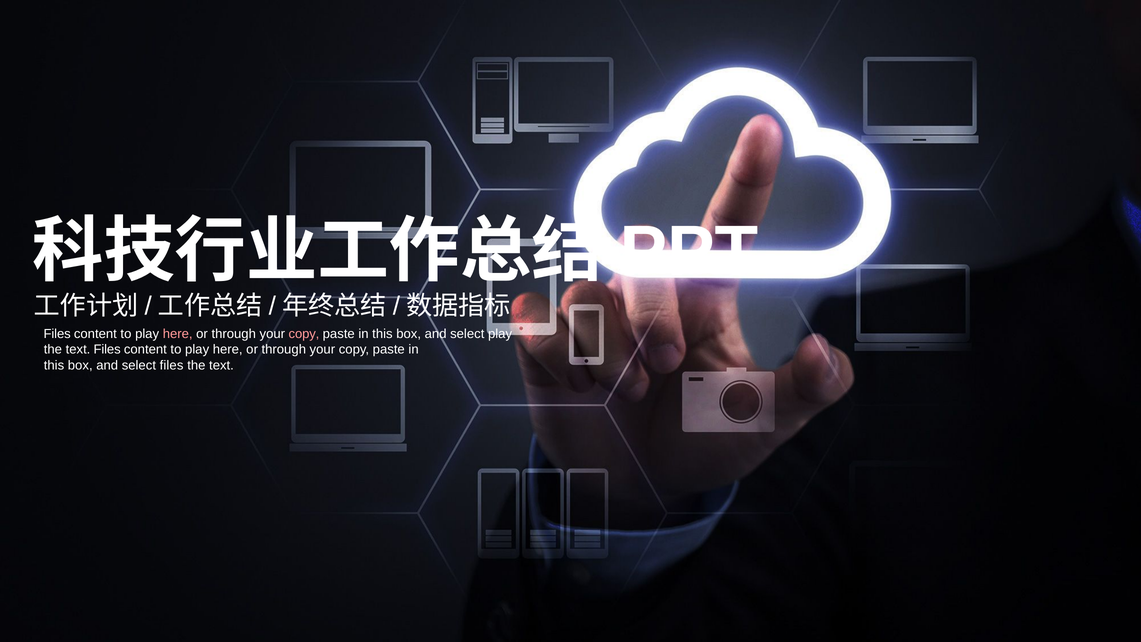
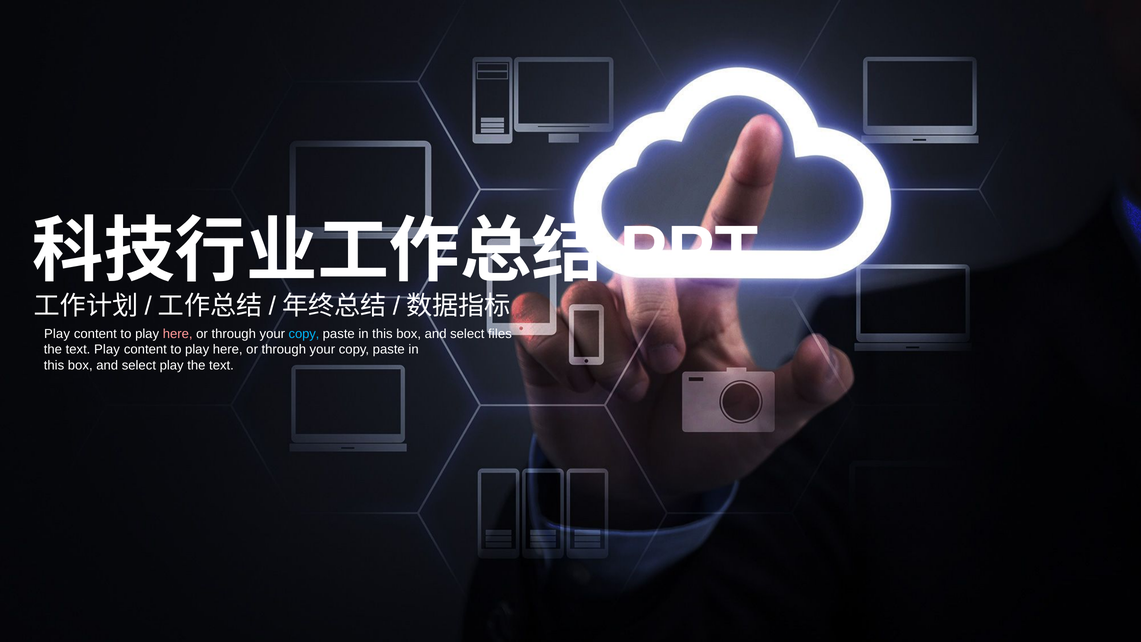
Files at (57, 334): Files -> Play
copy at (304, 334) colour: pink -> light blue
select play: play -> files
text Files: Files -> Play
select files: files -> play
